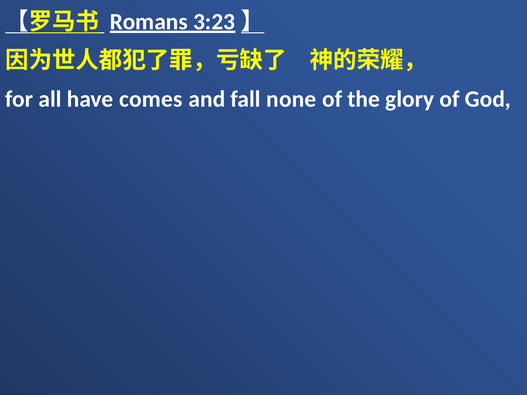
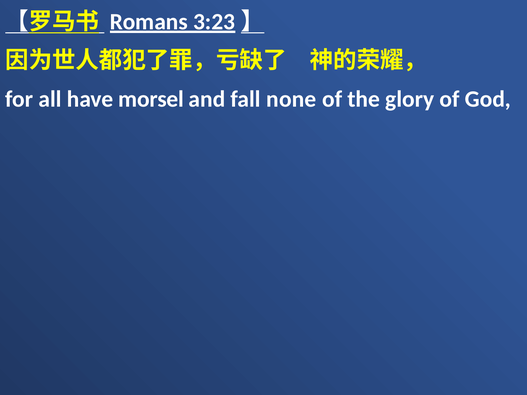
comes: comes -> morsel
